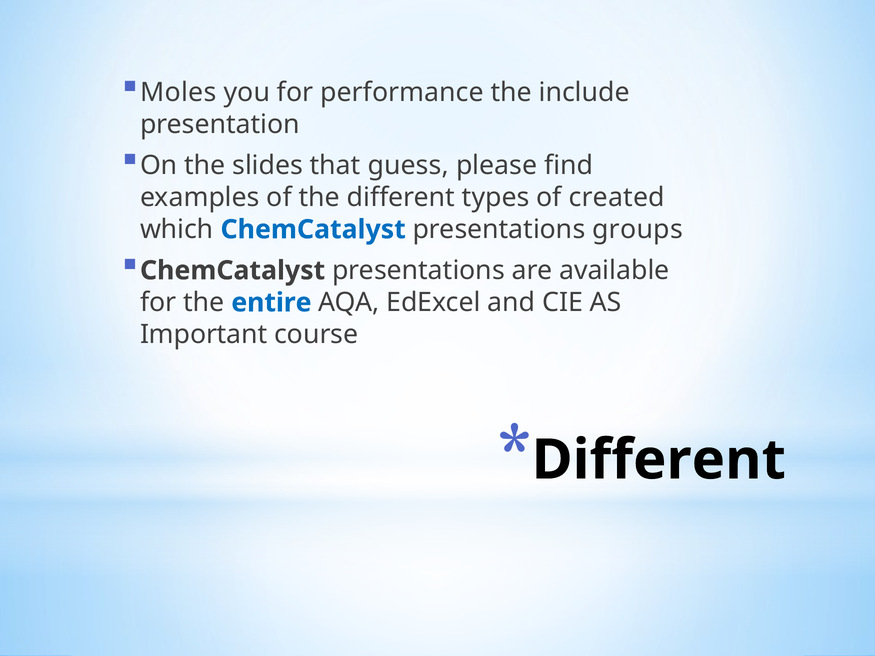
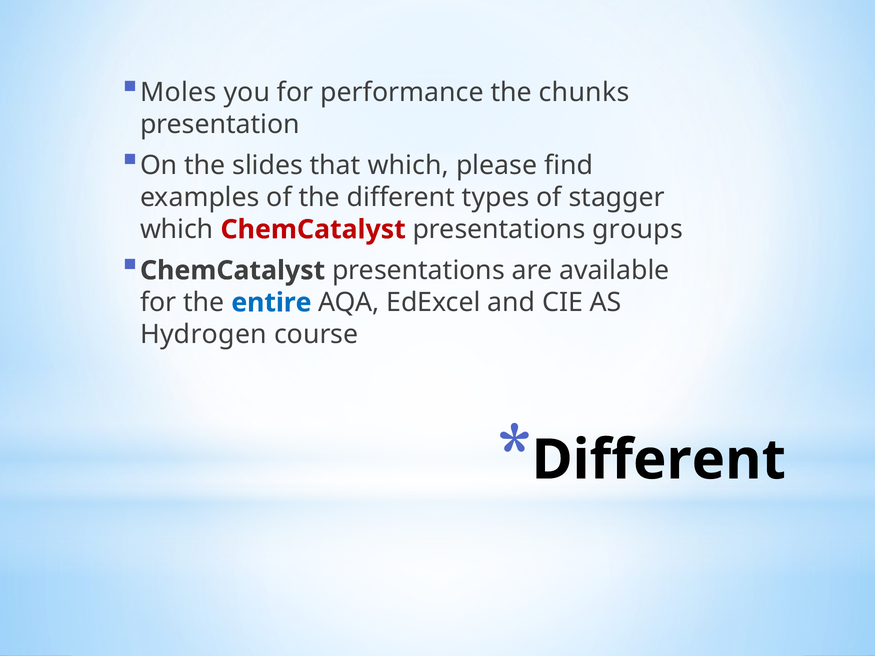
include: include -> chunks
that guess: guess -> which
created: created -> stagger
ChemCatalyst at (313, 230) colour: blue -> red
Important: Important -> Hydrogen
